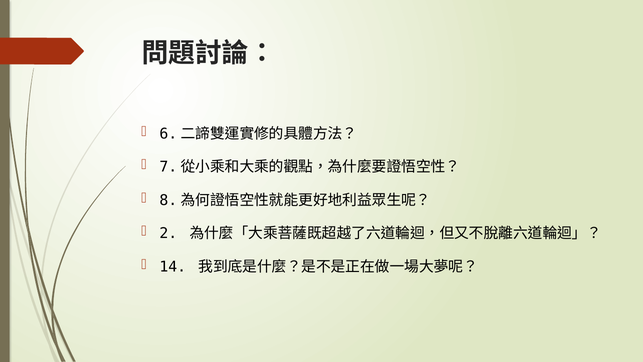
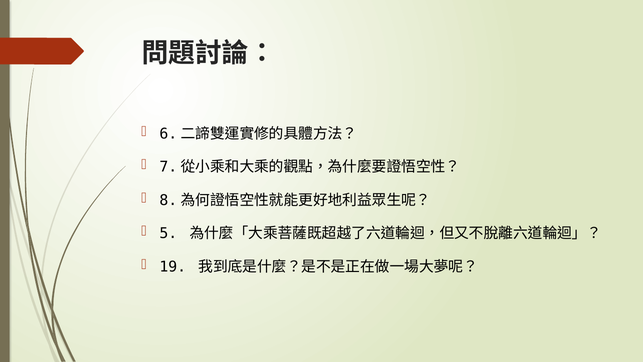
2: 2 -> 5
14: 14 -> 19
